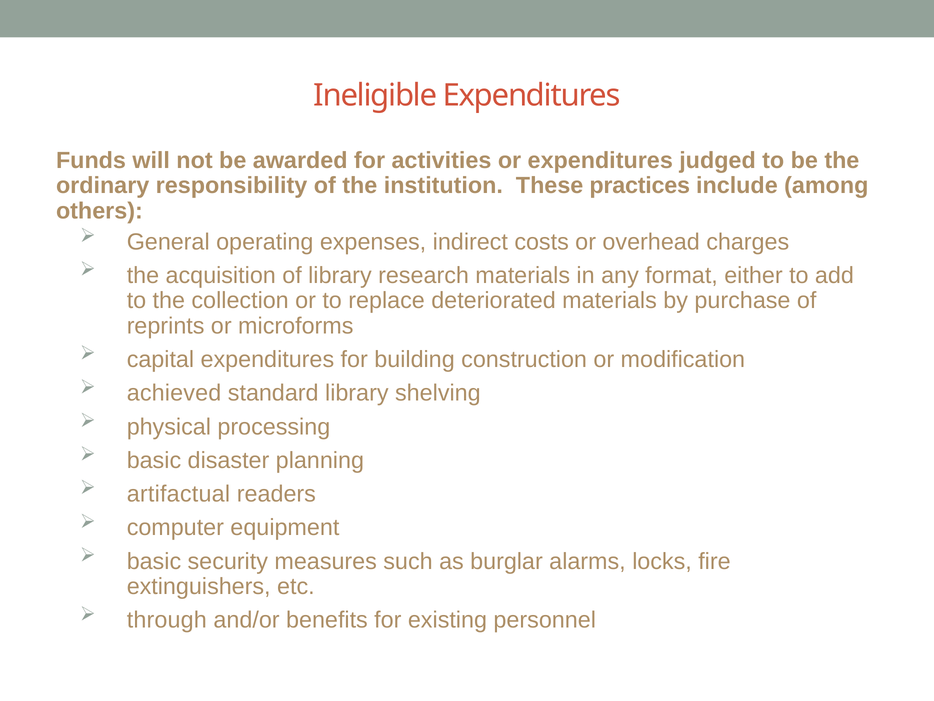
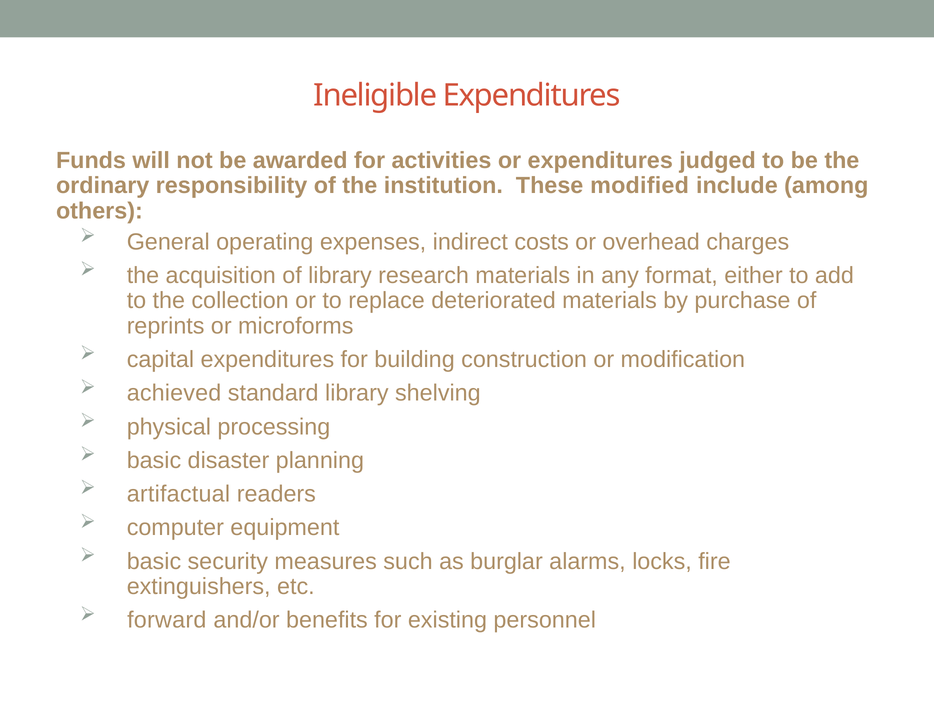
practices: practices -> modified
through: through -> forward
